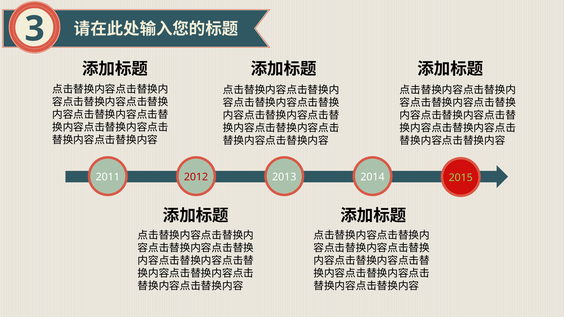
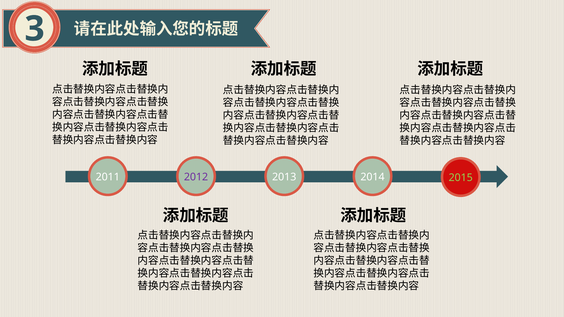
2012 colour: red -> purple
